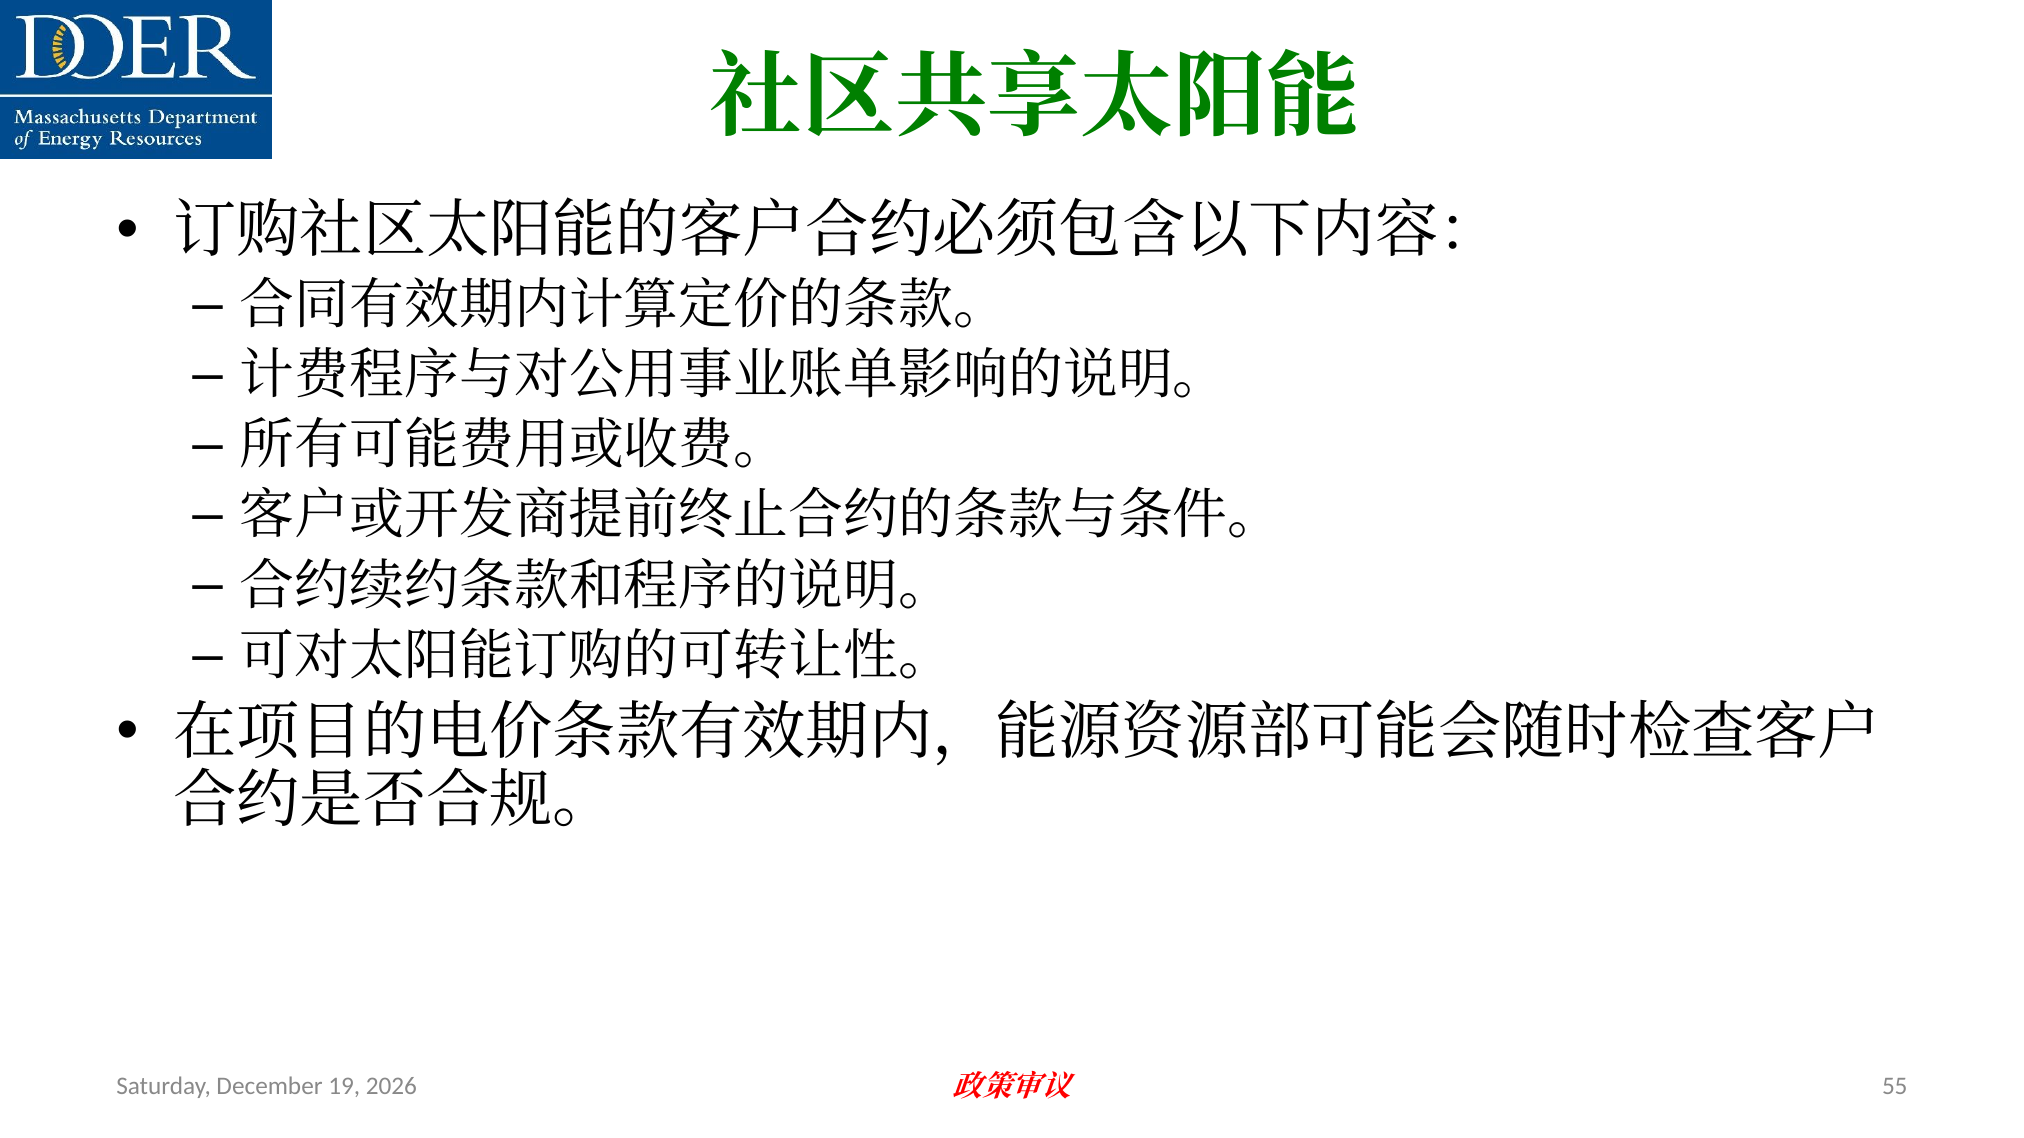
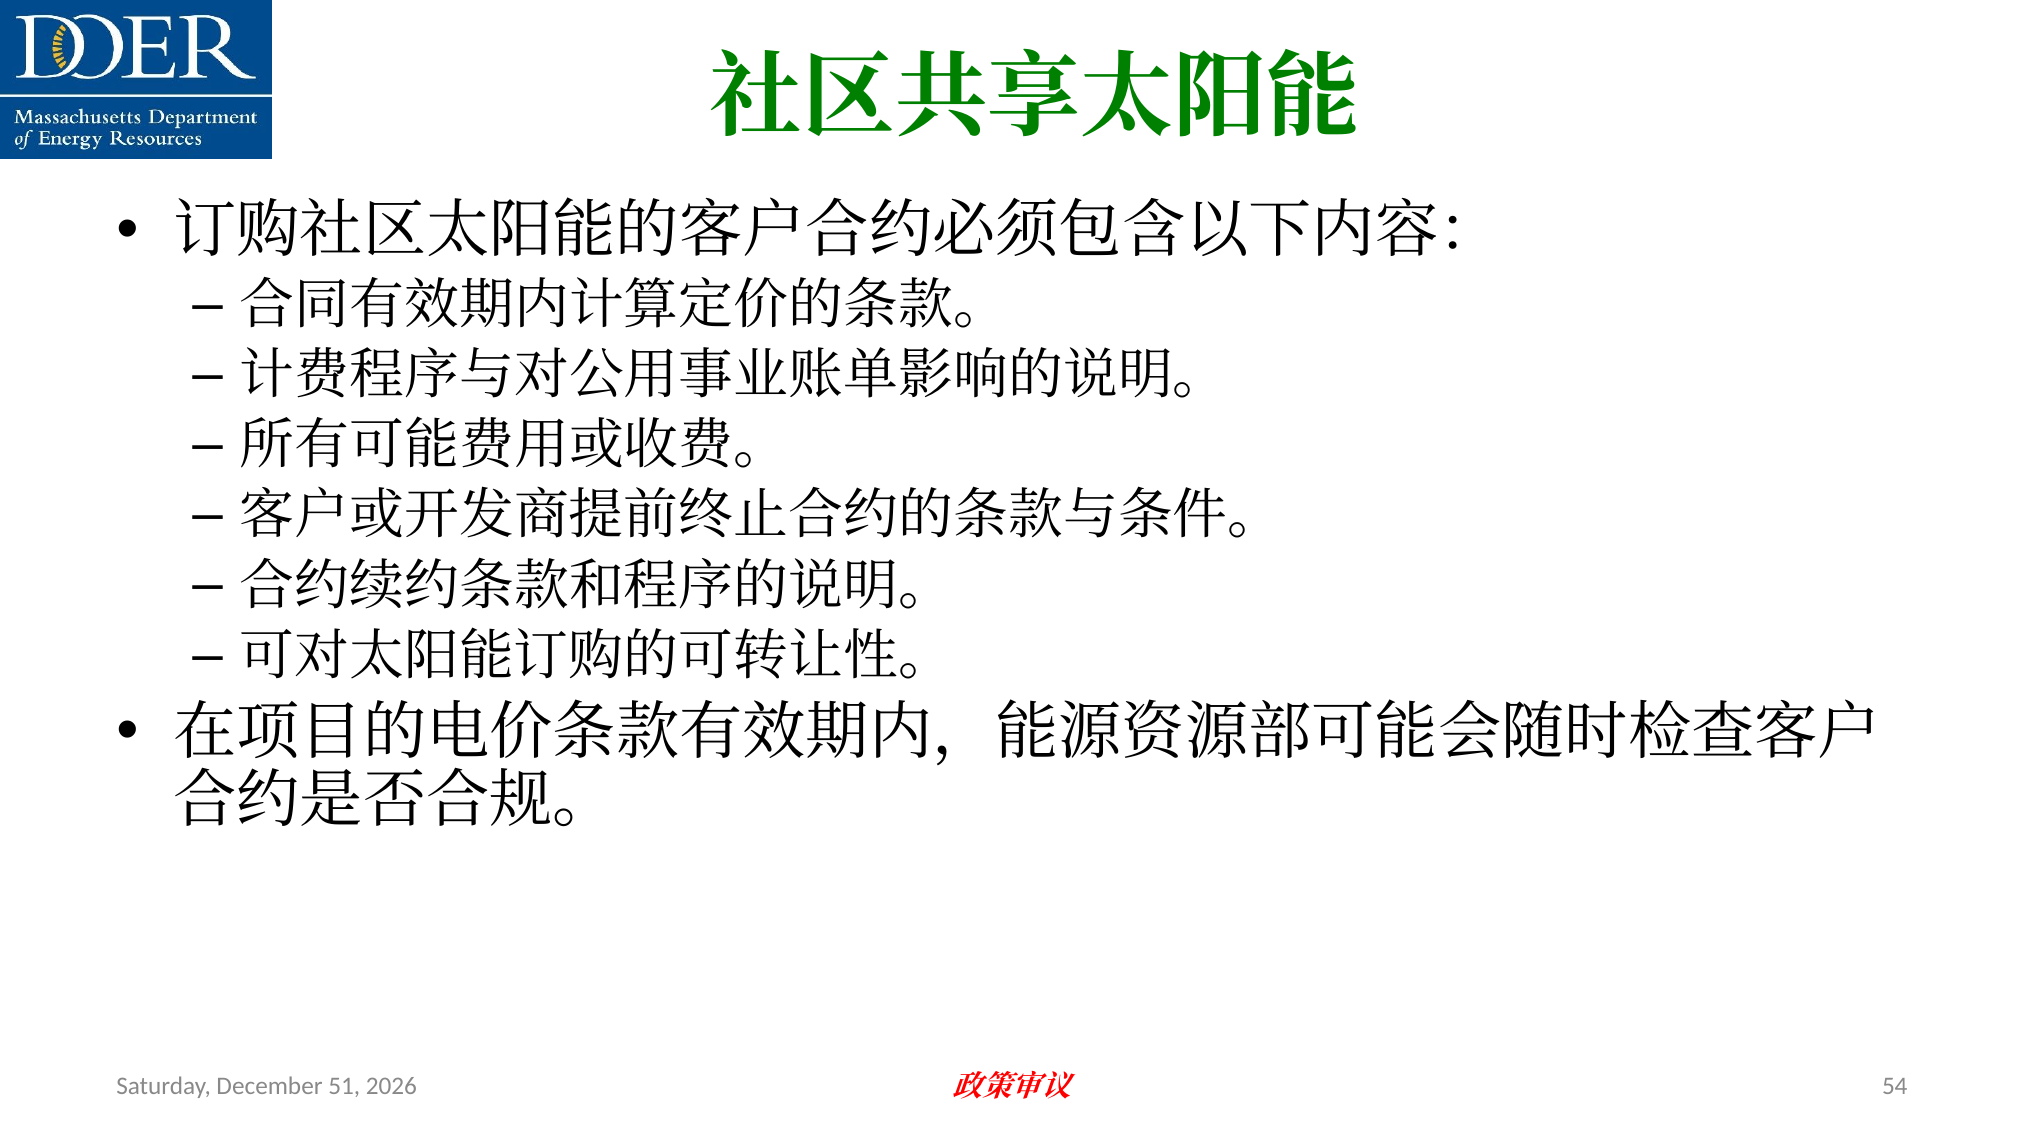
19: 19 -> 51
55: 55 -> 54
